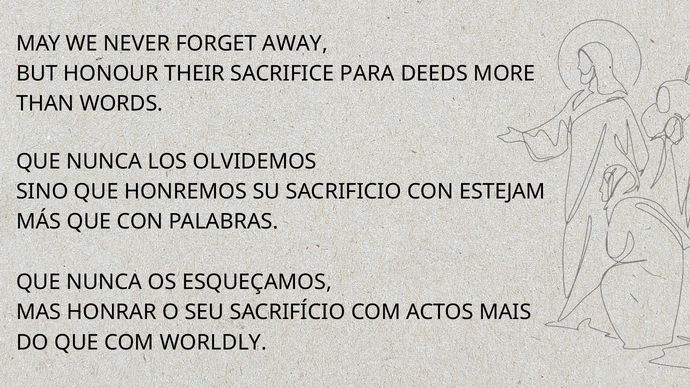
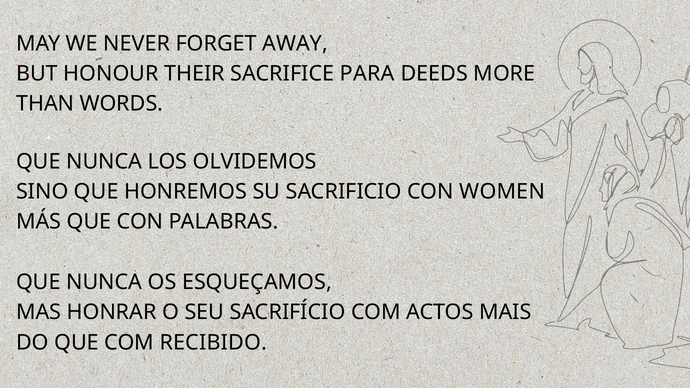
ESTEJAM: ESTEJAM -> WOMEN
WORLDLY: WORLDLY -> RECIBIDO
